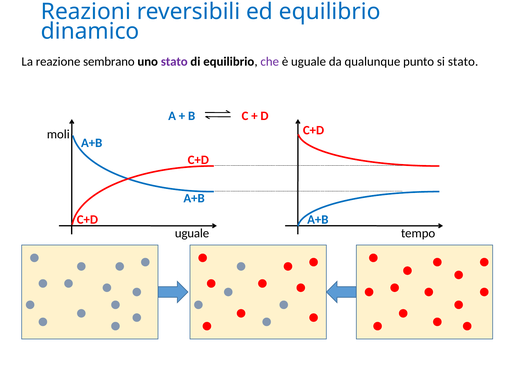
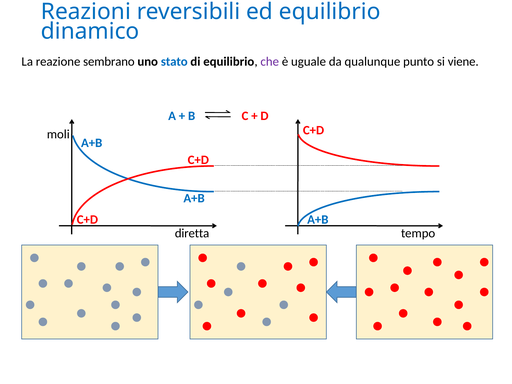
stato at (174, 62) colour: purple -> blue
si stato: stato -> viene
uguale at (192, 233): uguale -> diretta
